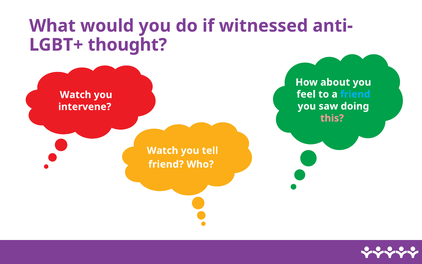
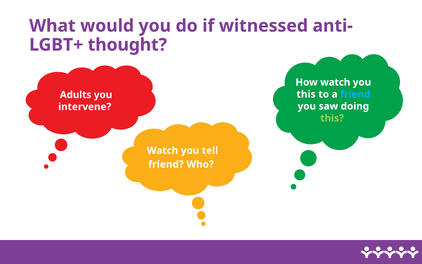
How about: about -> watch
feel at (306, 94): feel -> this
Watch at (76, 95): Watch -> Adults
this at (332, 118) colour: pink -> light green
